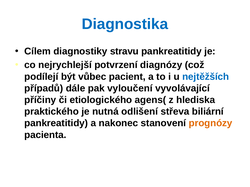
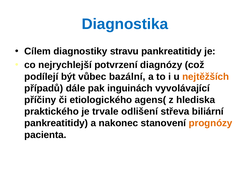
pacient: pacient -> bazální
nejtěžších colour: blue -> orange
vyloučení: vyloučení -> inguinách
nutná: nutná -> trvale
